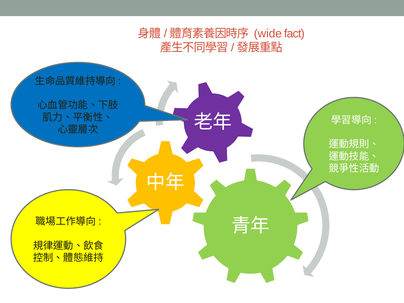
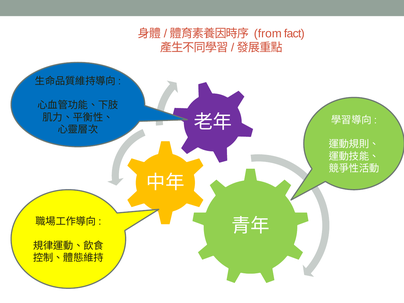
wide: wide -> from
